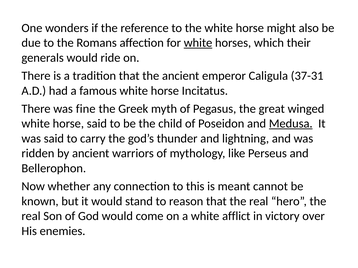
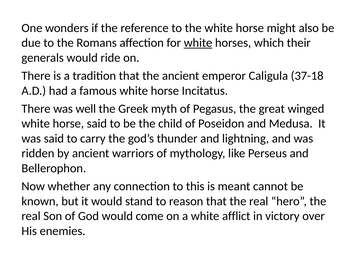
37-31: 37-31 -> 37-18
fine: fine -> well
Medusa underline: present -> none
